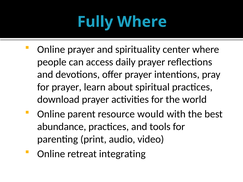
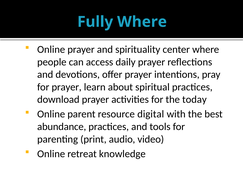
world: world -> today
would: would -> digital
integrating: integrating -> knowledge
